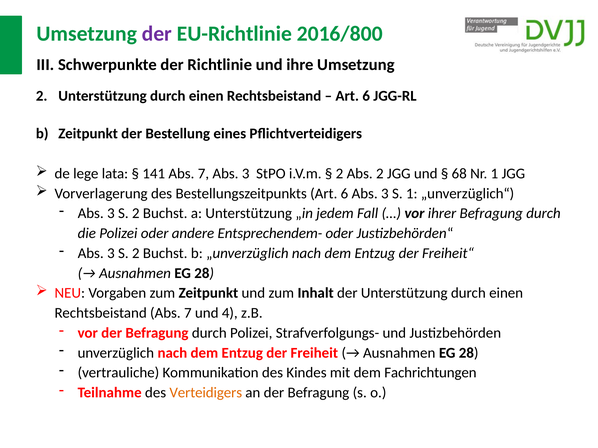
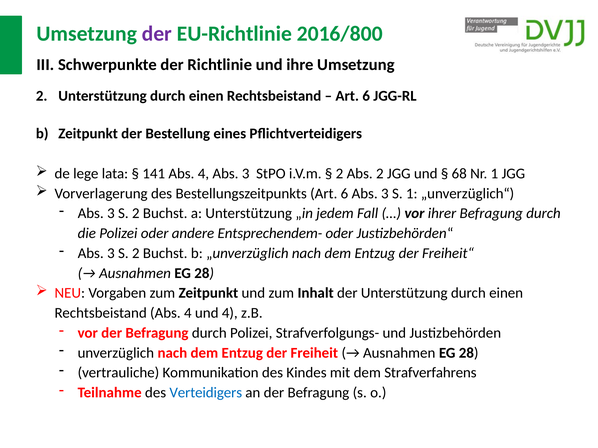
141 Abs 7: 7 -> 4
Rechtsbeistand Abs 7: 7 -> 4
Fachrichtungen: Fachrichtungen -> Strafverfahrens
Verteidigers colour: orange -> blue
